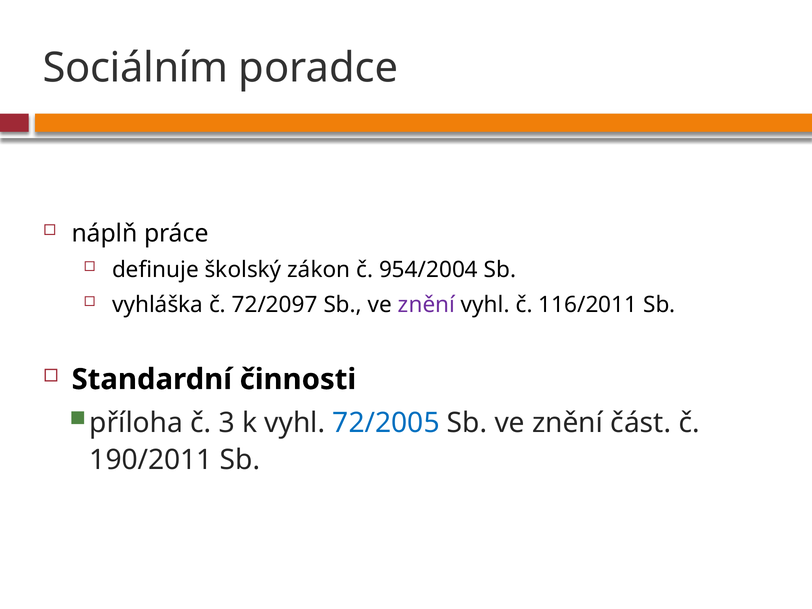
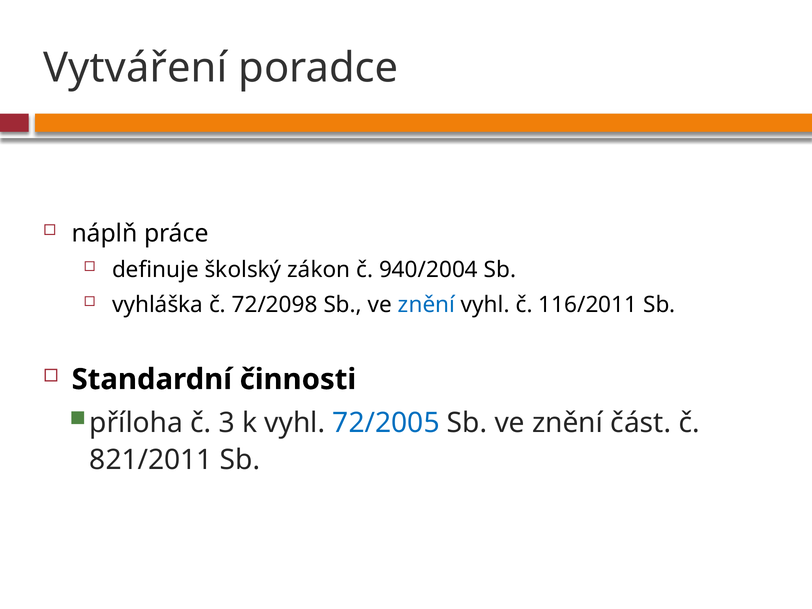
Sociálním: Sociálním -> Vytváření
954/2004: 954/2004 -> 940/2004
72/2097: 72/2097 -> 72/2098
znění at (427, 305) colour: purple -> blue
190/2011: 190/2011 -> 821/2011
